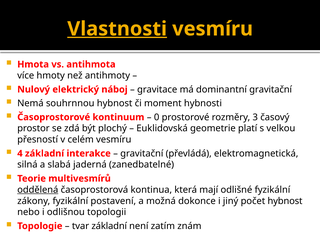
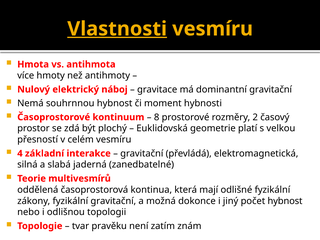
0: 0 -> 8
3: 3 -> 2
oddělená underline: present -> none
fyzikální postavení: postavení -> gravitační
tvar základní: základní -> pravěku
